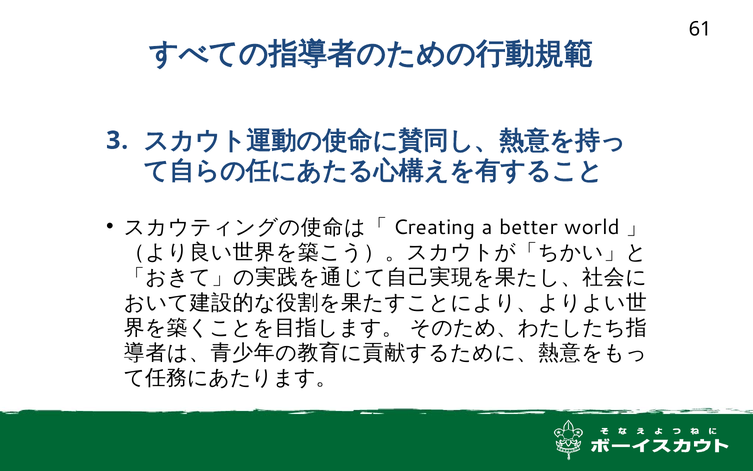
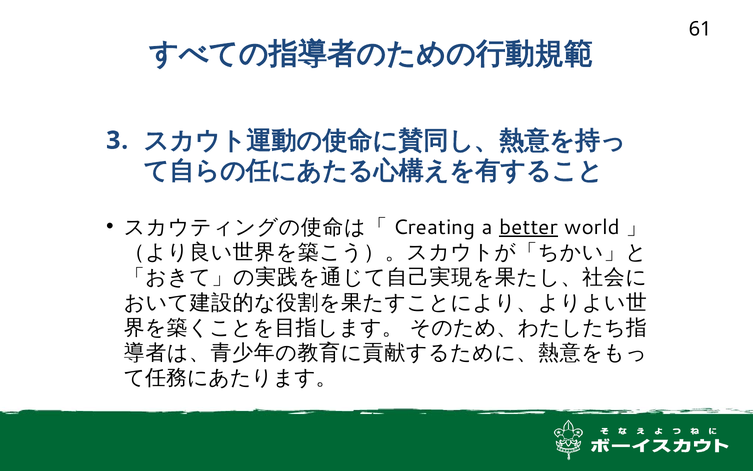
better underline: none -> present
